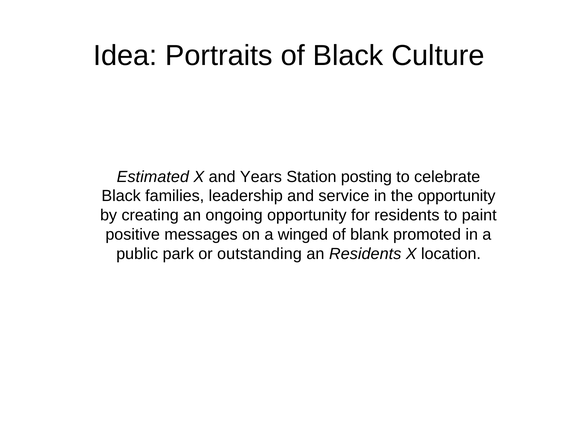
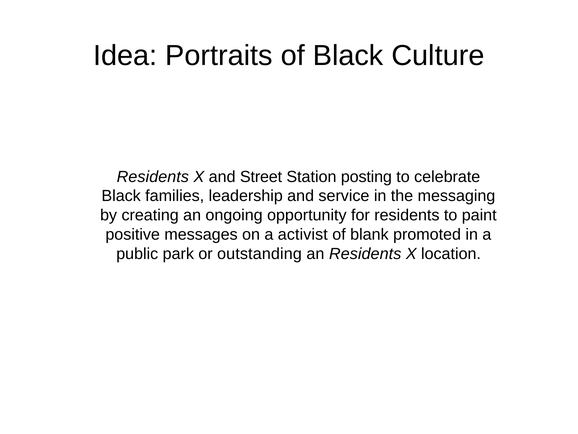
Estimated at (153, 176): Estimated -> Residents
Years: Years -> Street
the opportunity: opportunity -> messaging
winged: winged -> activist
